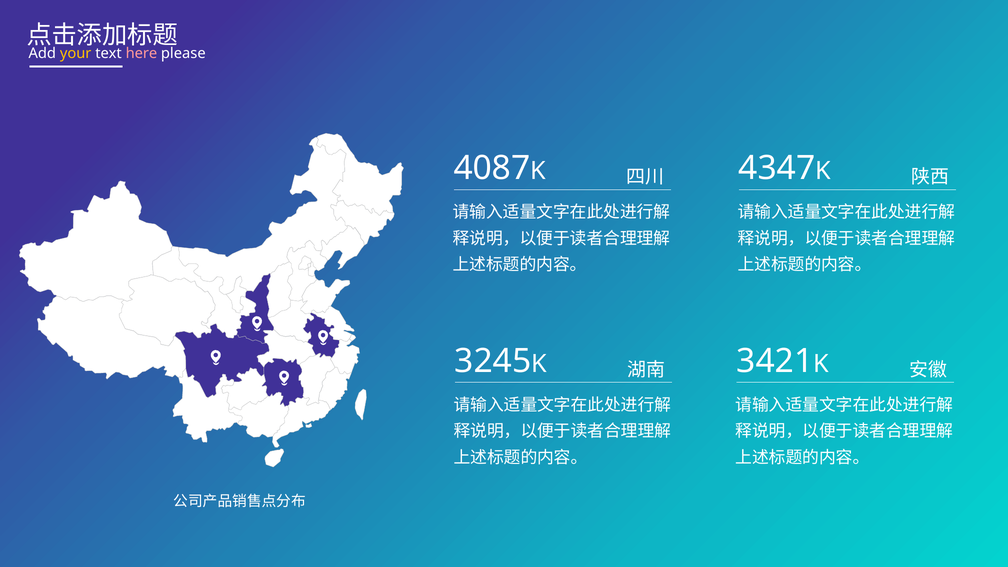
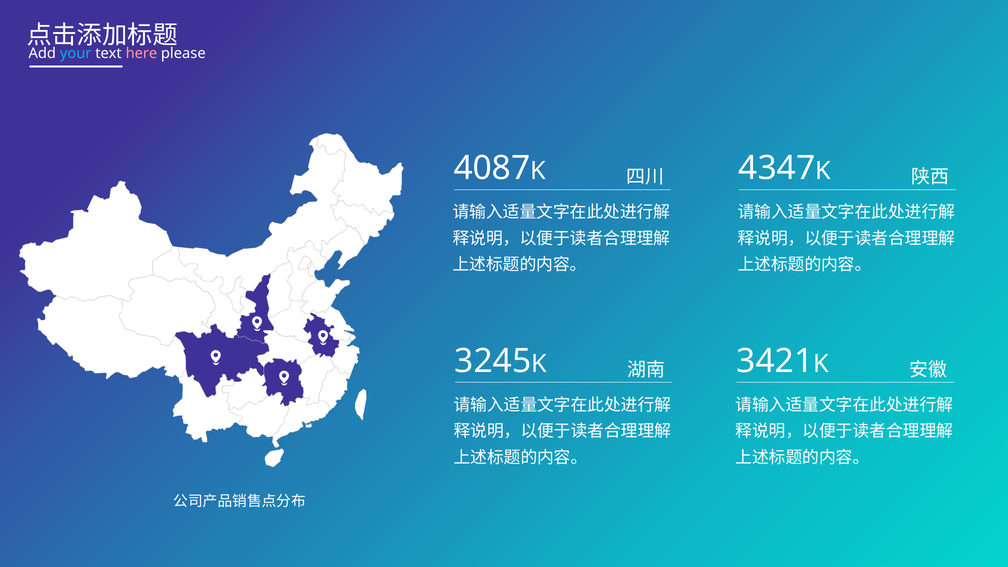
your colour: yellow -> light blue
